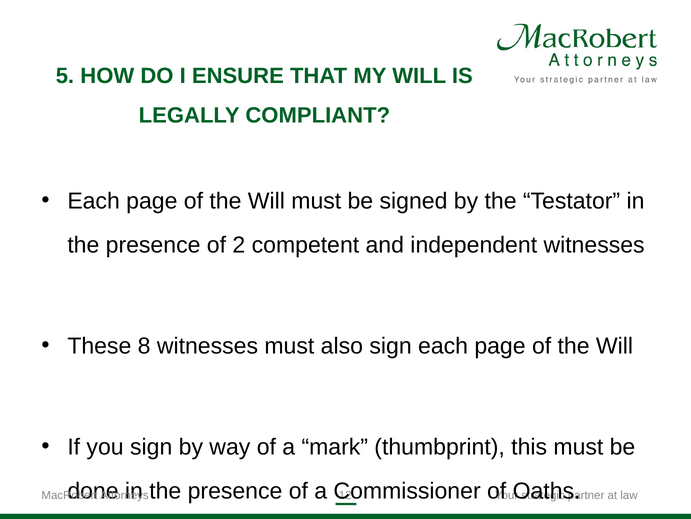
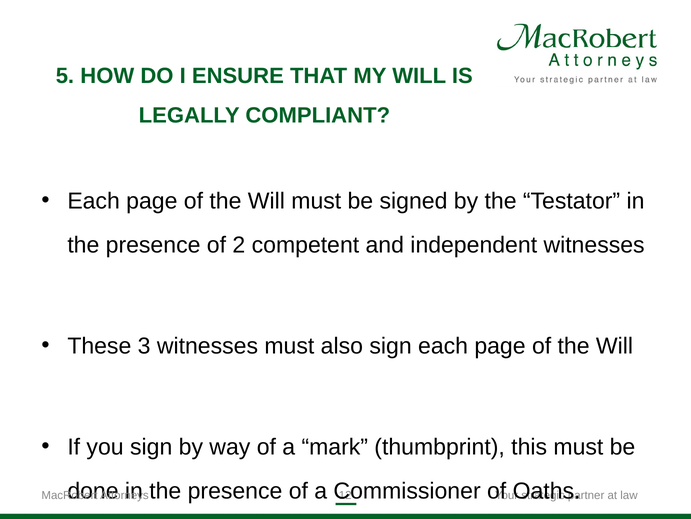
8: 8 -> 3
